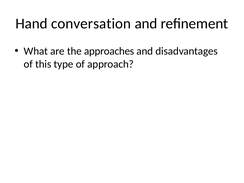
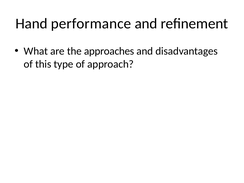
conversation: conversation -> performance
